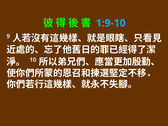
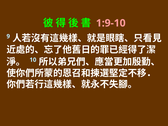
1:9-10 colour: light blue -> pink
